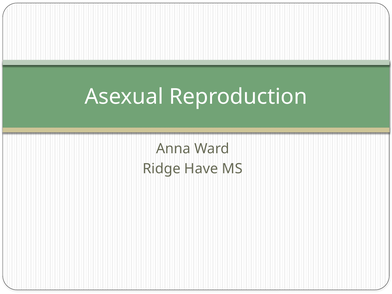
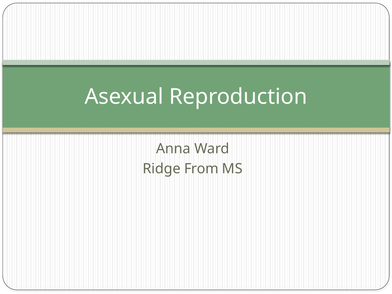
Have: Have -> From
